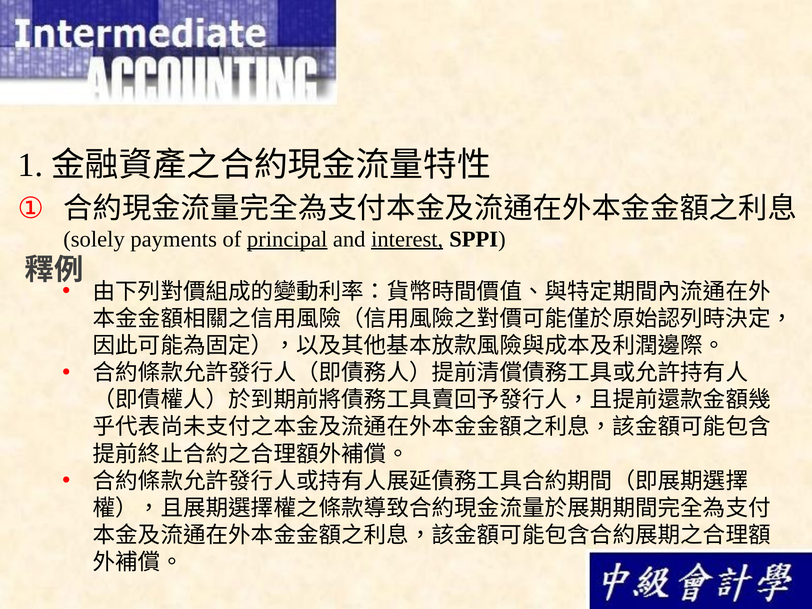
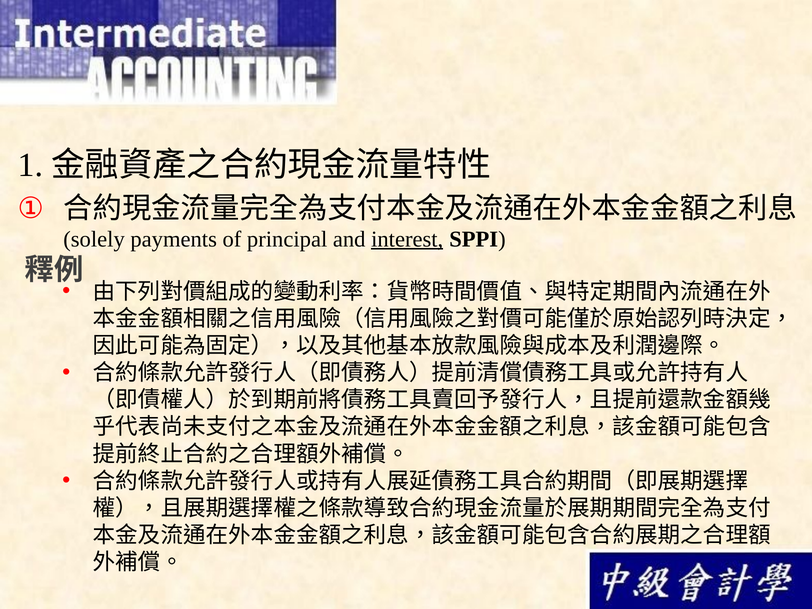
principal underline: present -> none
